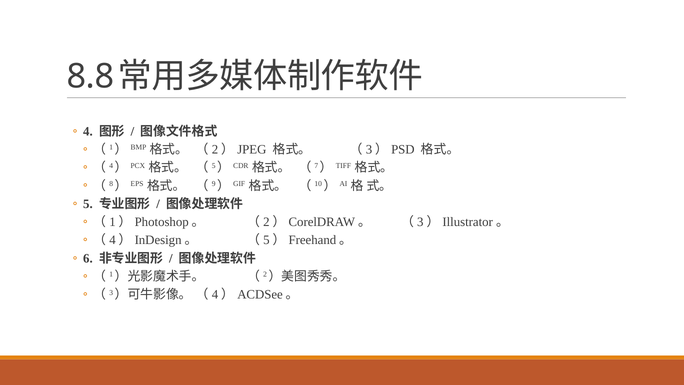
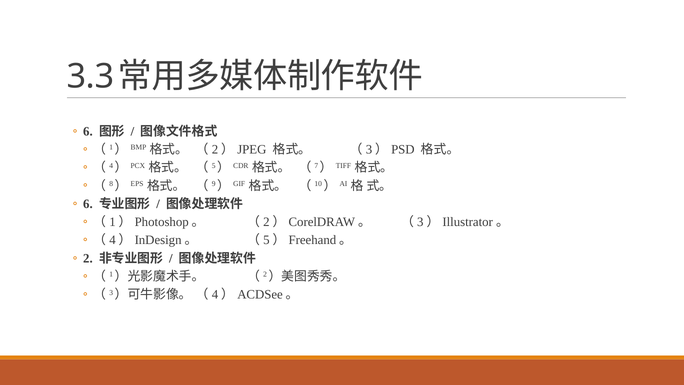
8.8: 8.8 -> 3.3
4 at (88, 131): 4 -> 6
5 at (88, 204): 5 -> 6
6: 6 -> 2
